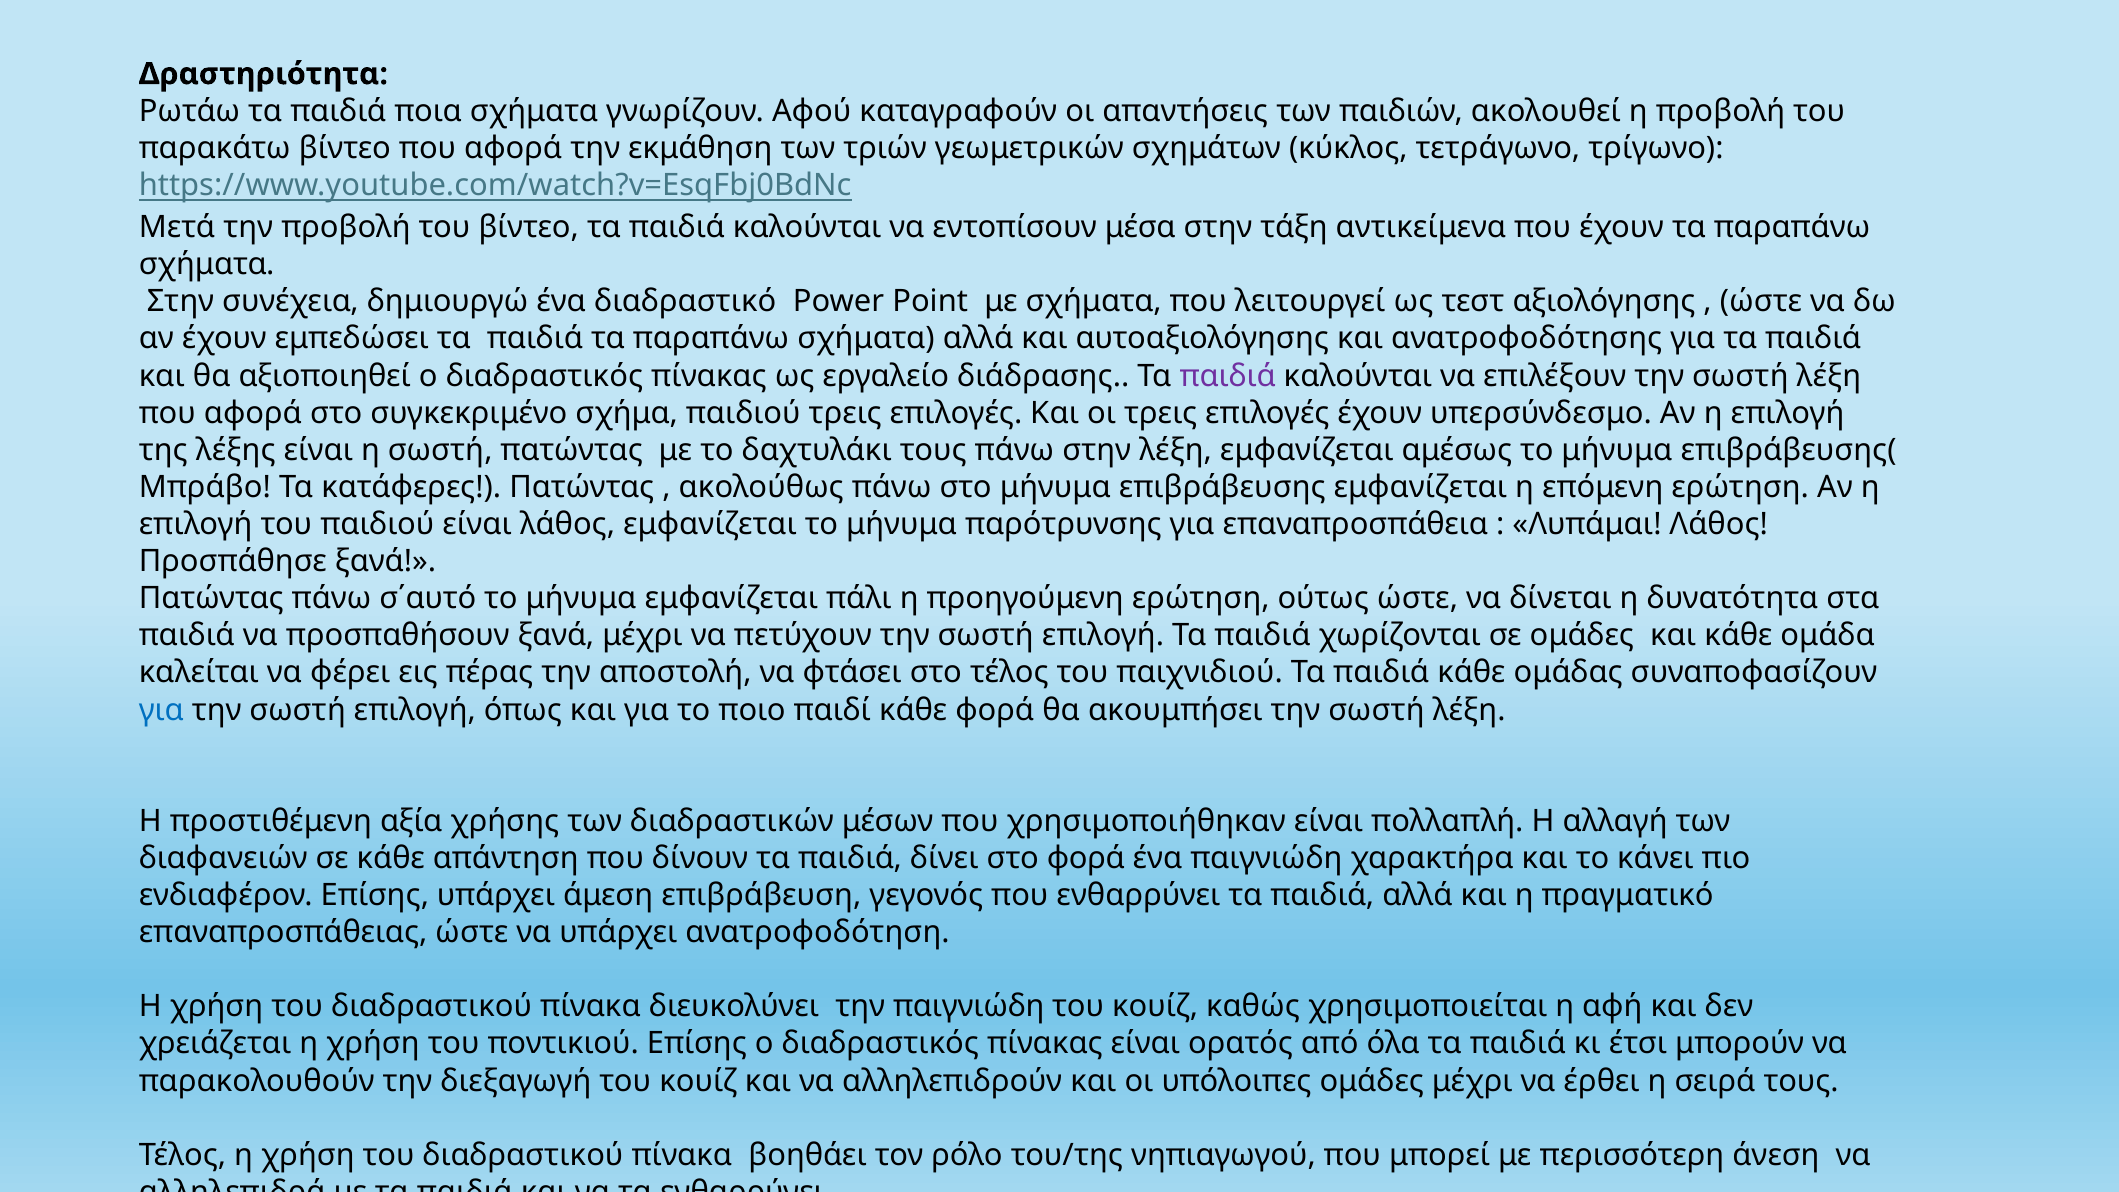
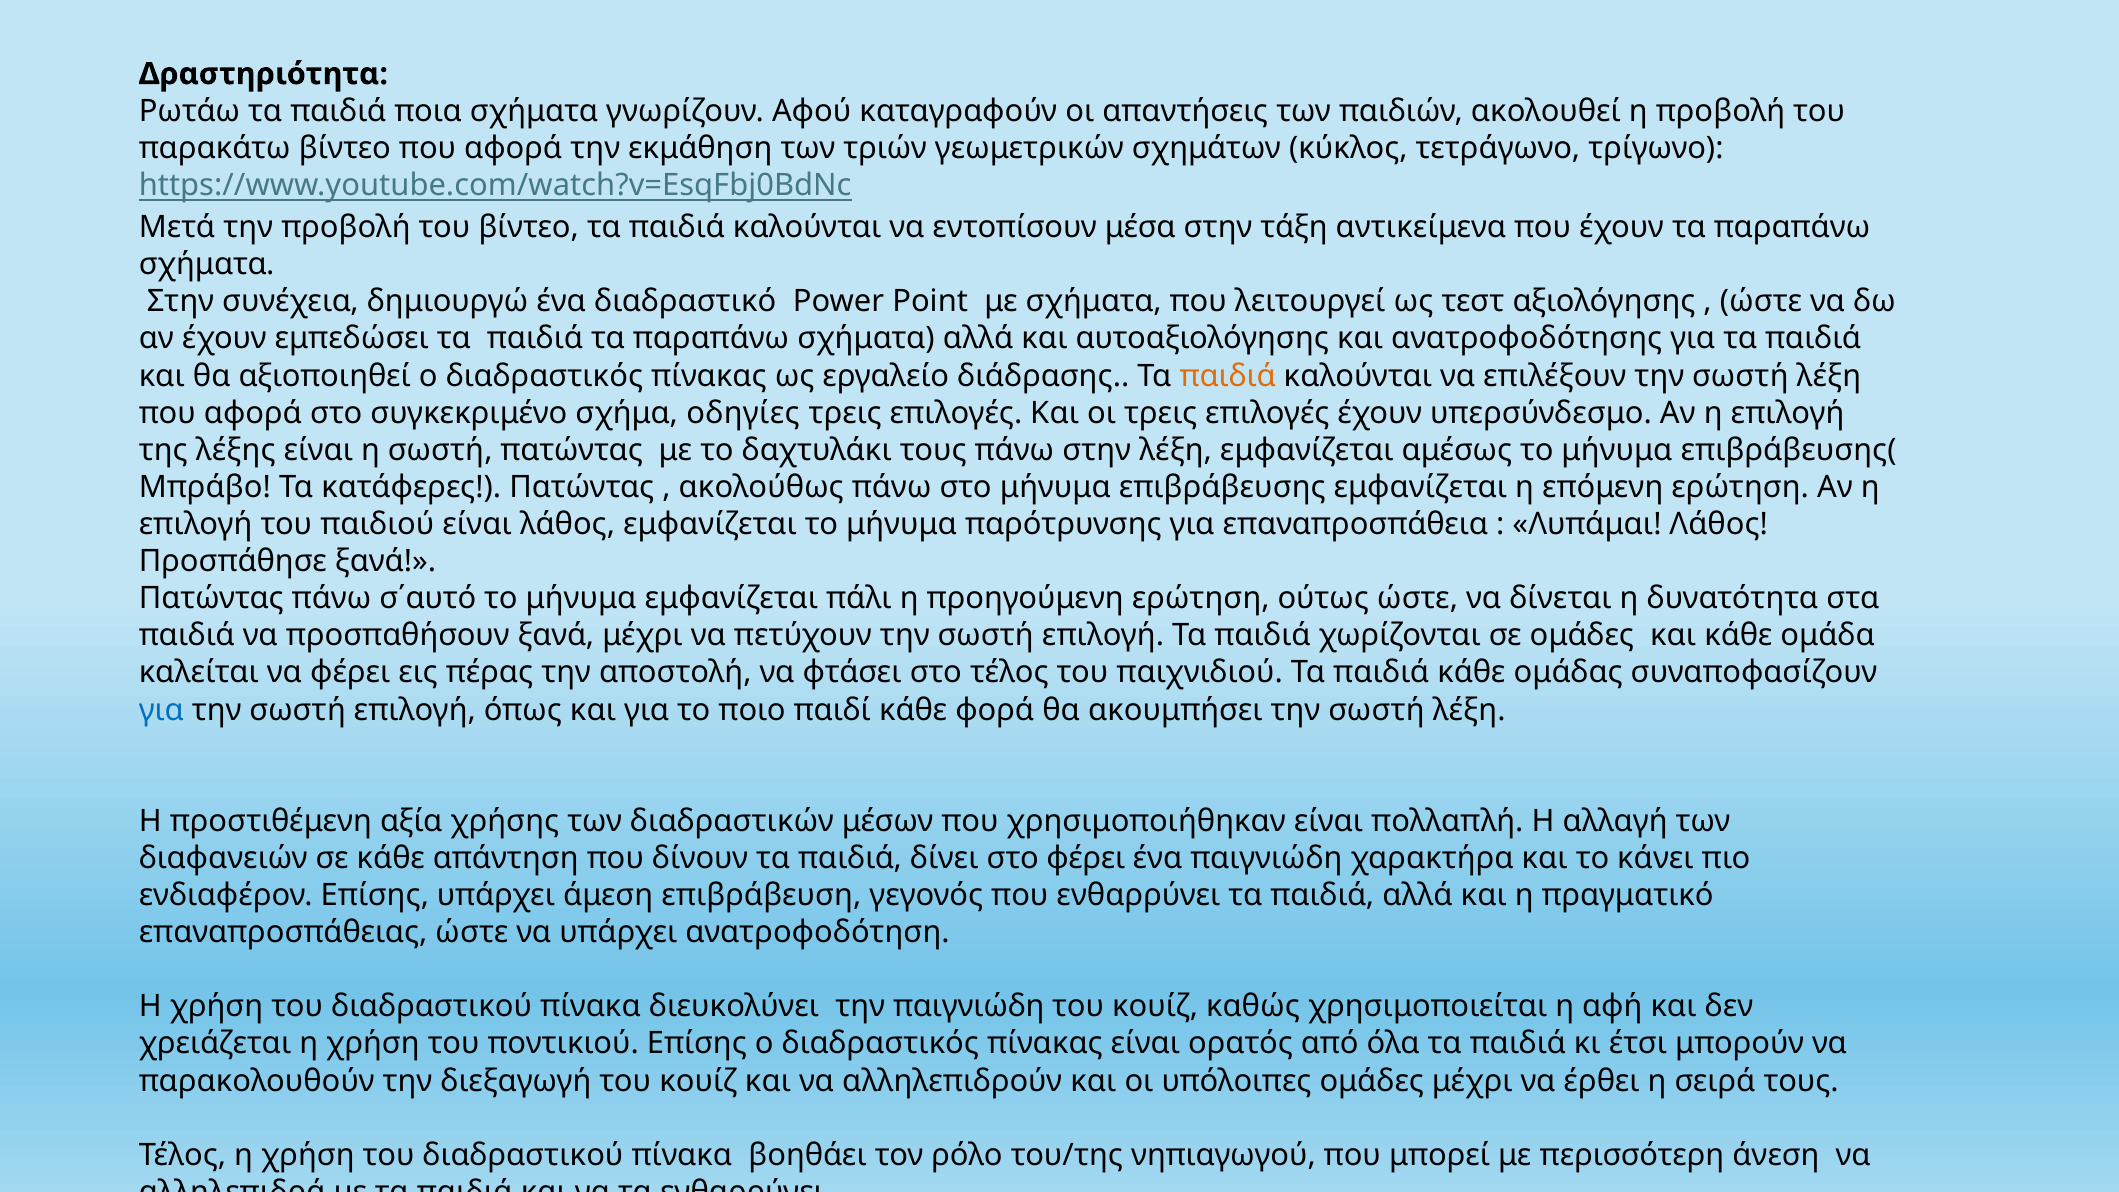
παιδιά at (1228, 376) colour: purple -> orange
σχήμα παιδιού: παιδιού -> οδηγίες
στο φορά: φορά -> φέρει
